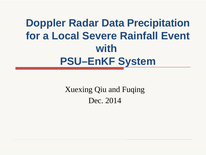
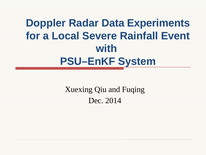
Precipitation: Precipitation -> Experiments
